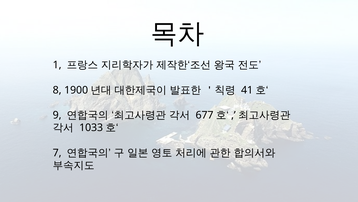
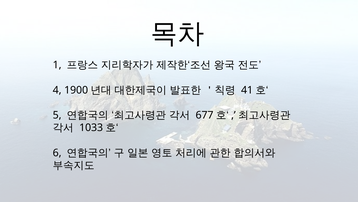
8: 8 -> 4
9: 9 -> 5
7: 7 -> 6
